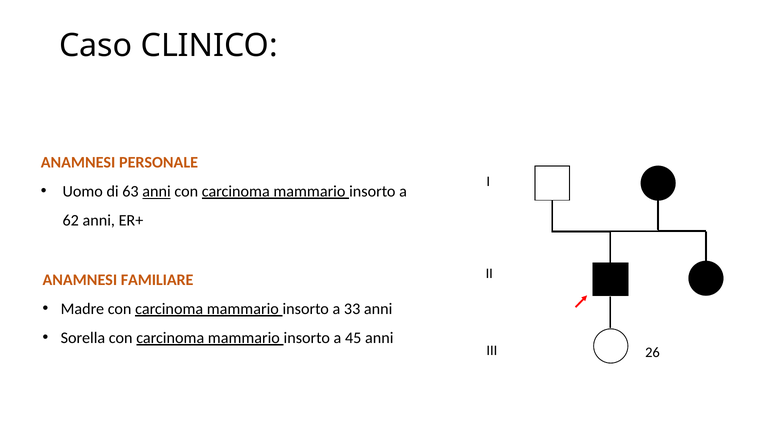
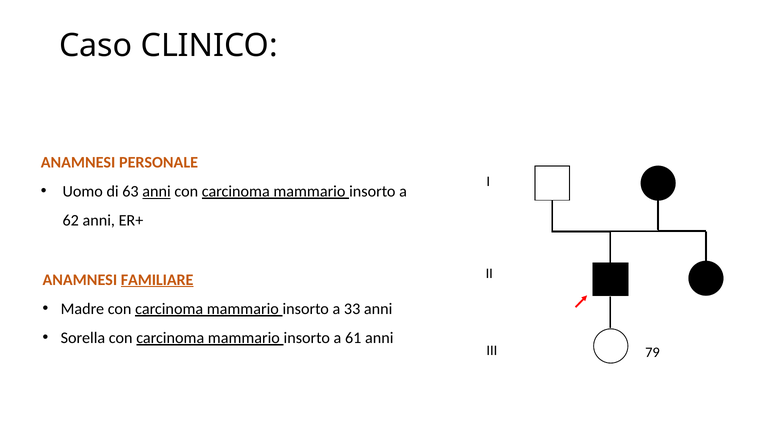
FAMILIARE underline: none -> present
45: 45 -> 61
26: 26 -> 79
